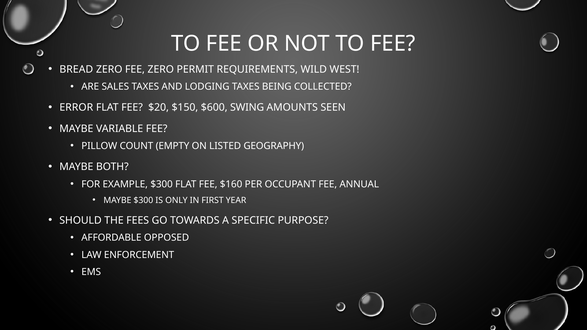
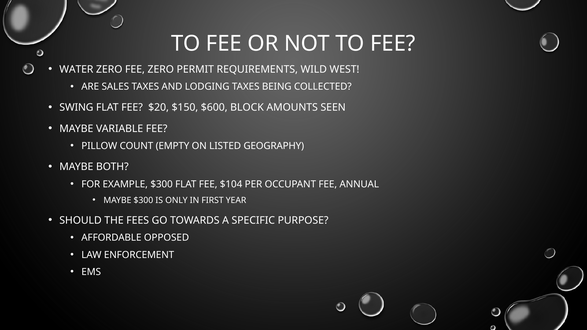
BREAD: BREAD -> WATER
ERROR: ERROR -> SWING
SWING: SWING -> BLOCK
$160: $160 -> $104
